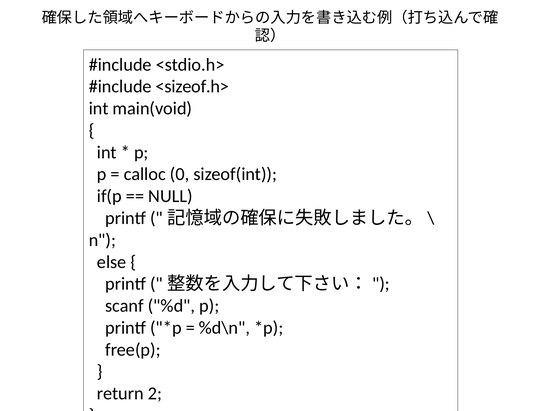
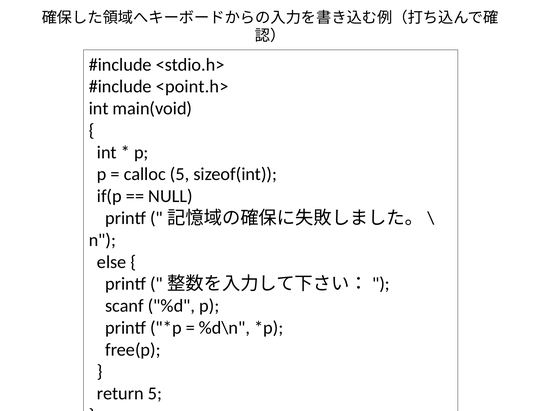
<sizeof.h>: <sizeof.h> -> <point.h>
calloc 0: 0 -> 5
return 2: 2 -> 5
